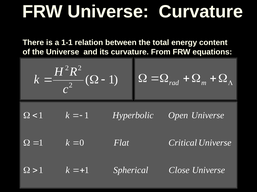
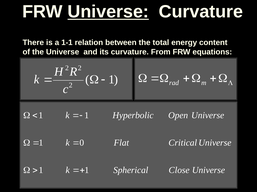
Universe at (108, 12) underline: none -> present
